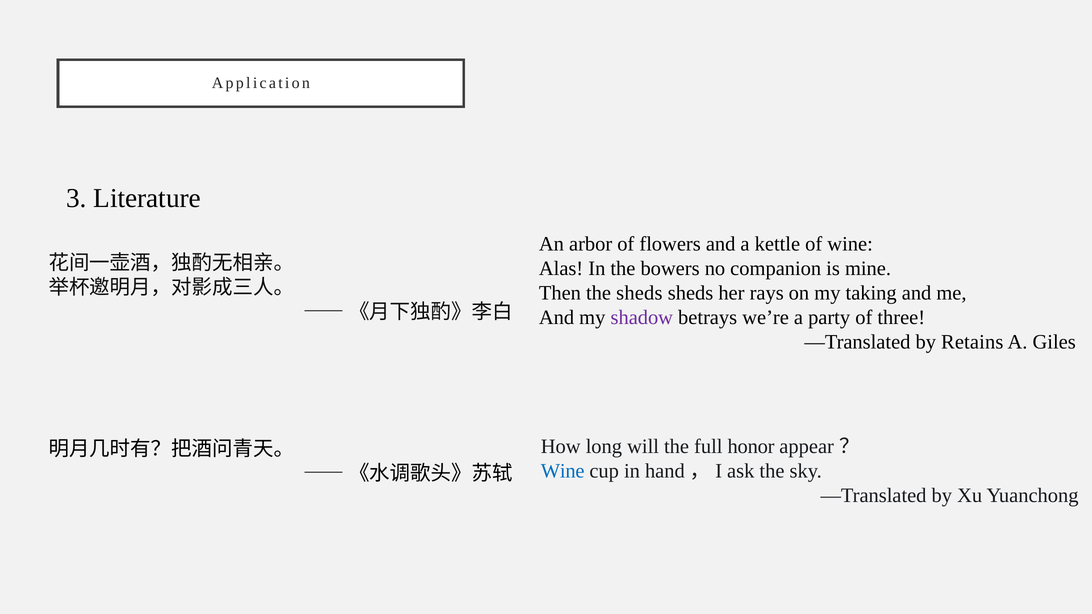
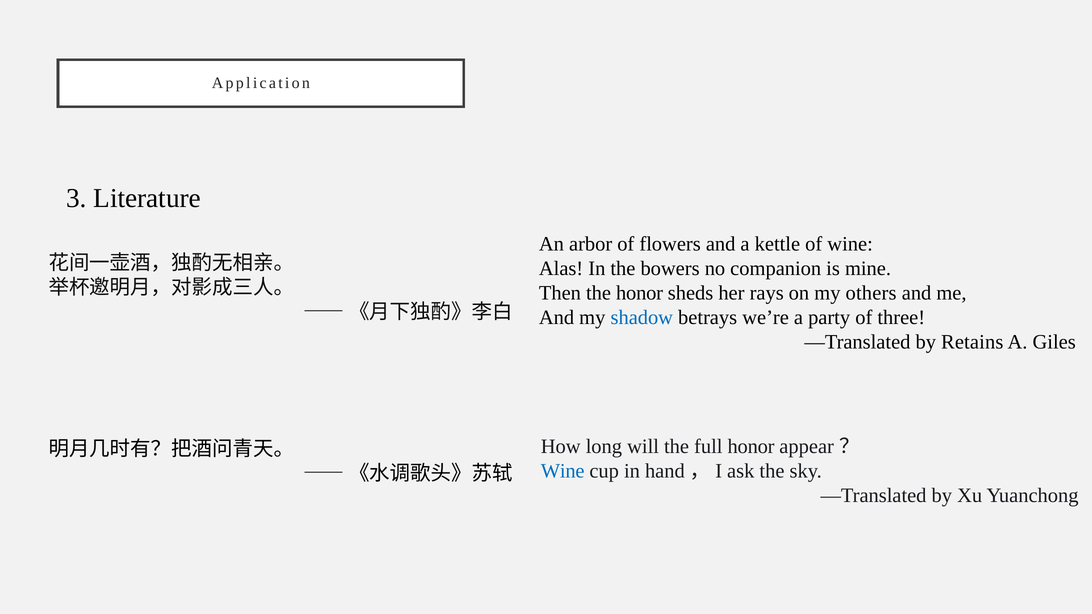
the sheds: sheds -> honor
taking: taking -> others
shadow colour: purple -> blue
